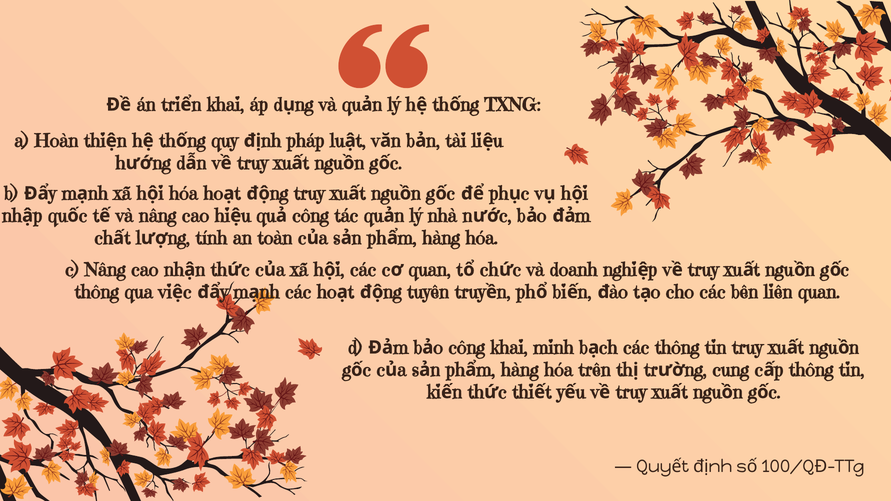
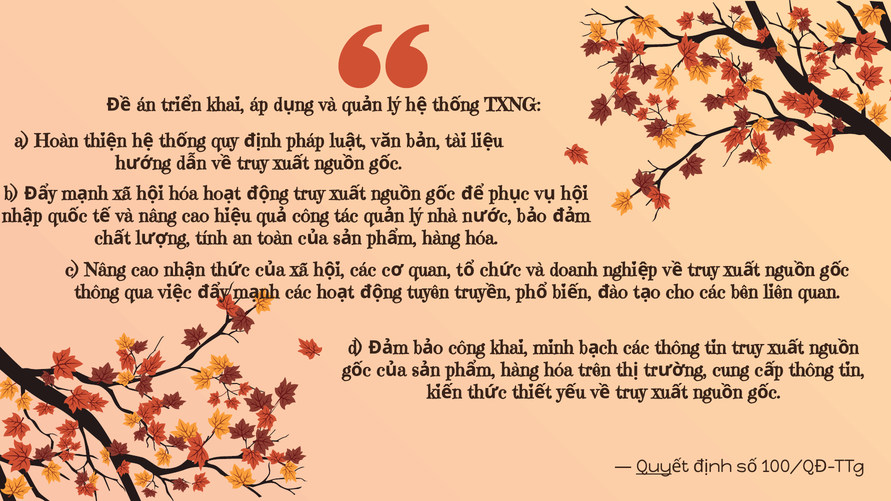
Quy at (654, 467) underline: none -> present
